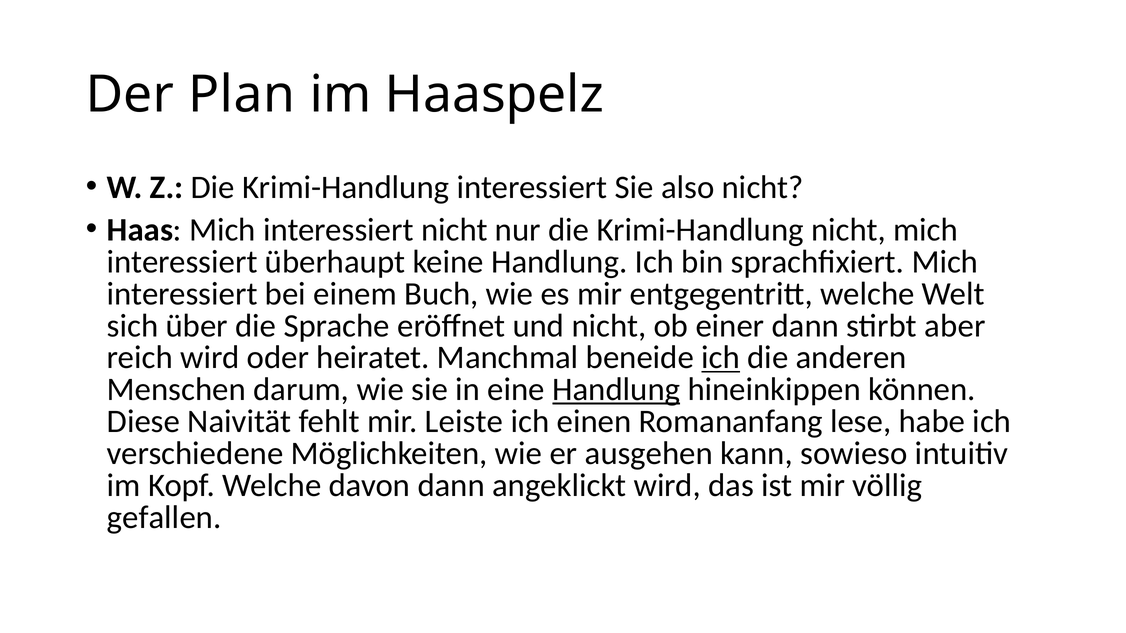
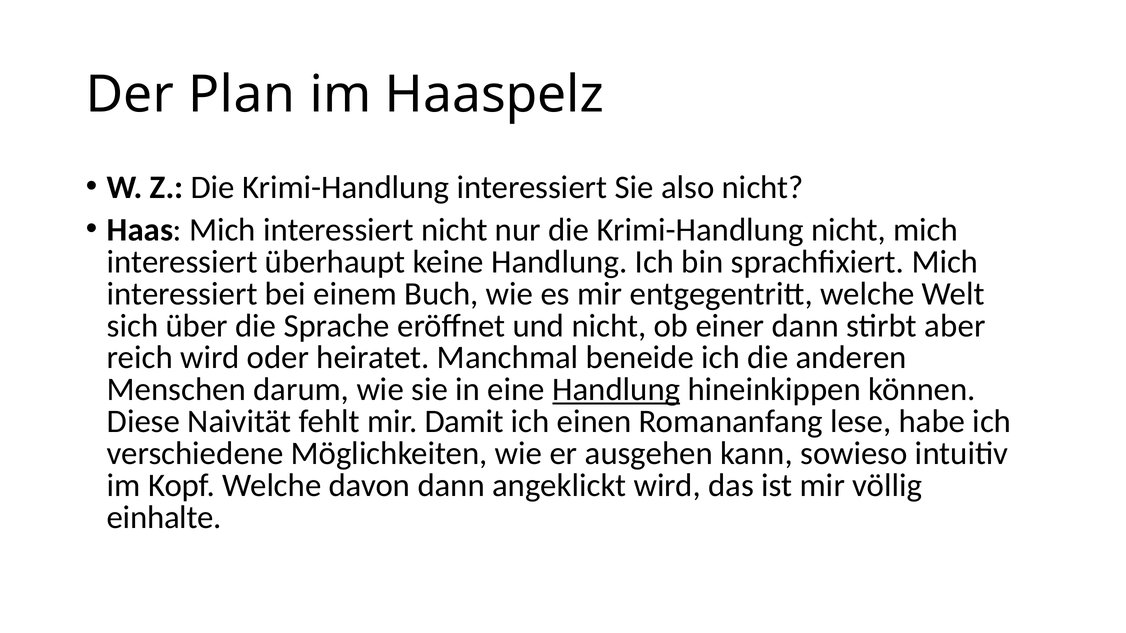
ich at (721, 358) underline: present -> none
Leiste: Leiste -> Damit
gefallen: gefallen -> einhalte
